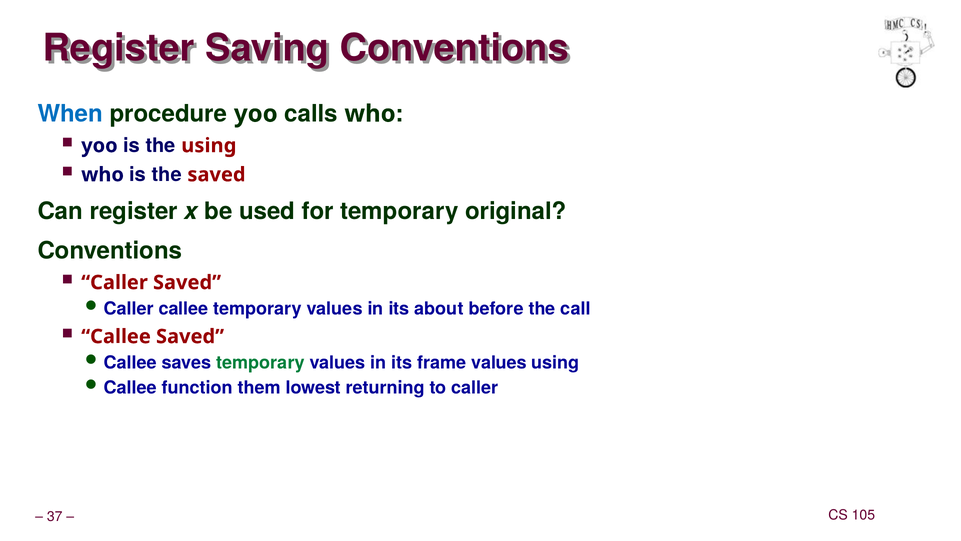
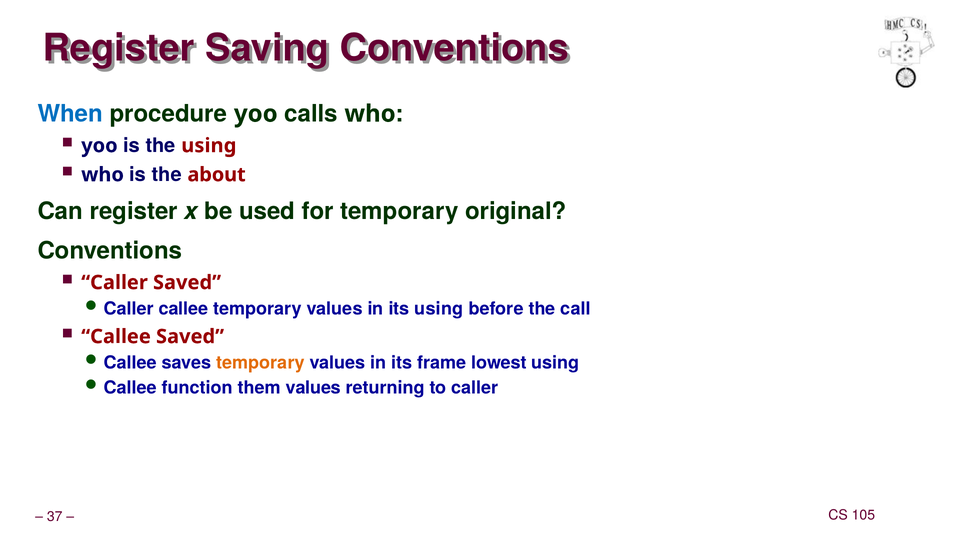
the saved: saved -> about
its about: about -> using
temporary at (260, 362) colour: green -> orange
frame values: values -> lowest
them lowest: lowest -> values
